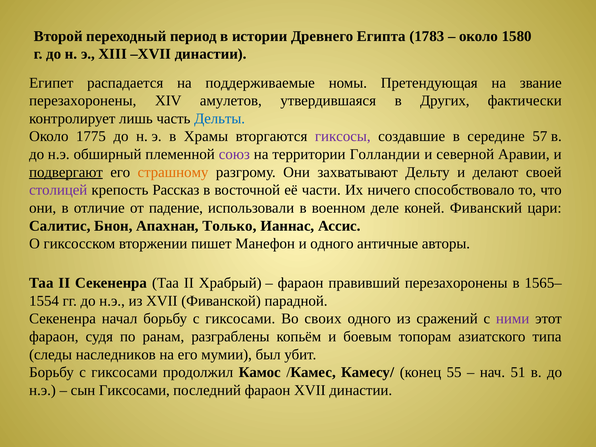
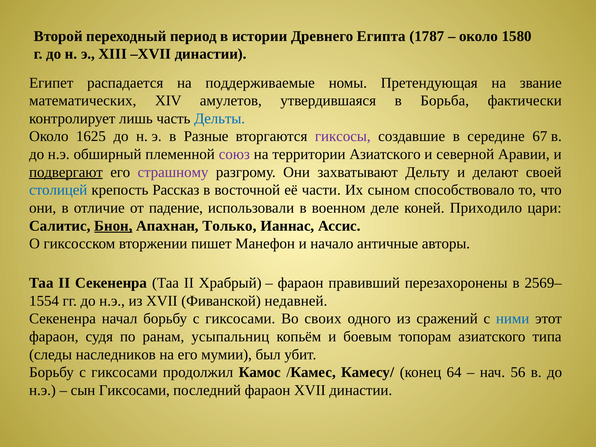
1783: 1783 -> 1787
перезахоронены at (83, 101): перезахоронены -> математических
Других: Других -> Борьба
1775: 1775 -> 1625
Храмы: Храмы -> Разные
57: 57 -> 67
территории Голландии: Голландии -> Азиатского
страшному colour: orange -> purple
столицей colour: purple -> blue
ничего: ничего -> сыном
Фиванский: Фиванский -> Приходило
Бнон underline: none -> present
и одного: одного -> начало
1565–: 1565– -> 2569–
парадной: парадной -> недавней
ними colour: purple -> blue
разграблены: разграблены -> усыпальниц
55: 55 -> 64
51: 51 -> 56
